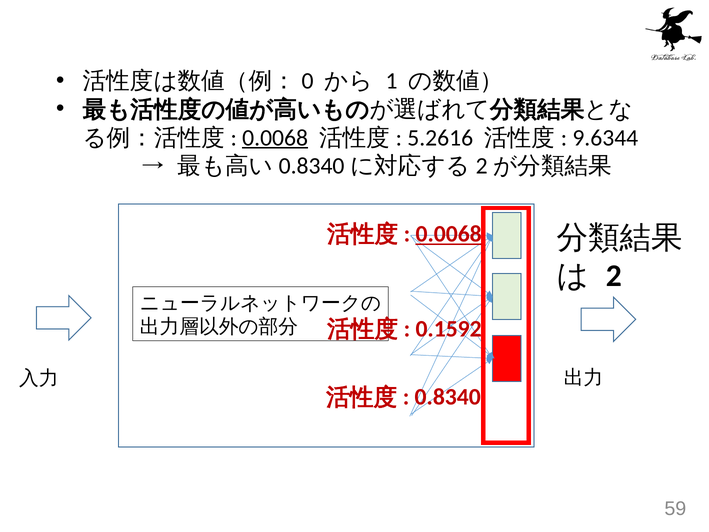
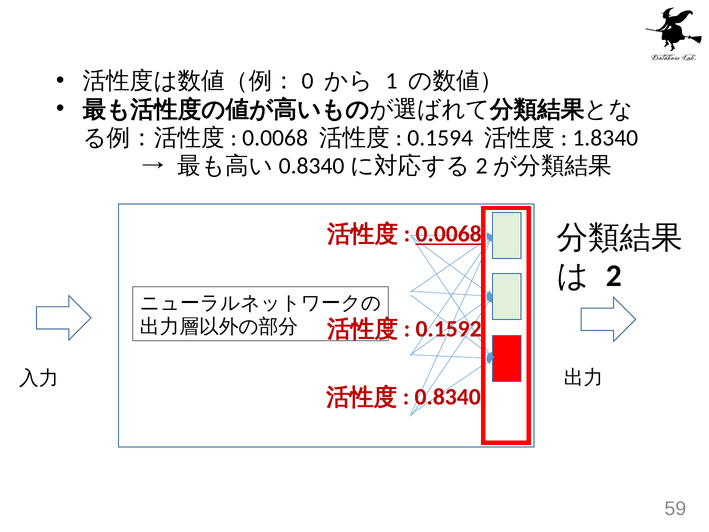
0.0068 at (275, 138) underline: present -> none
5.2616: 5.2616 -> 0.1594
9.6344: 9.6344 -> 1.8340
